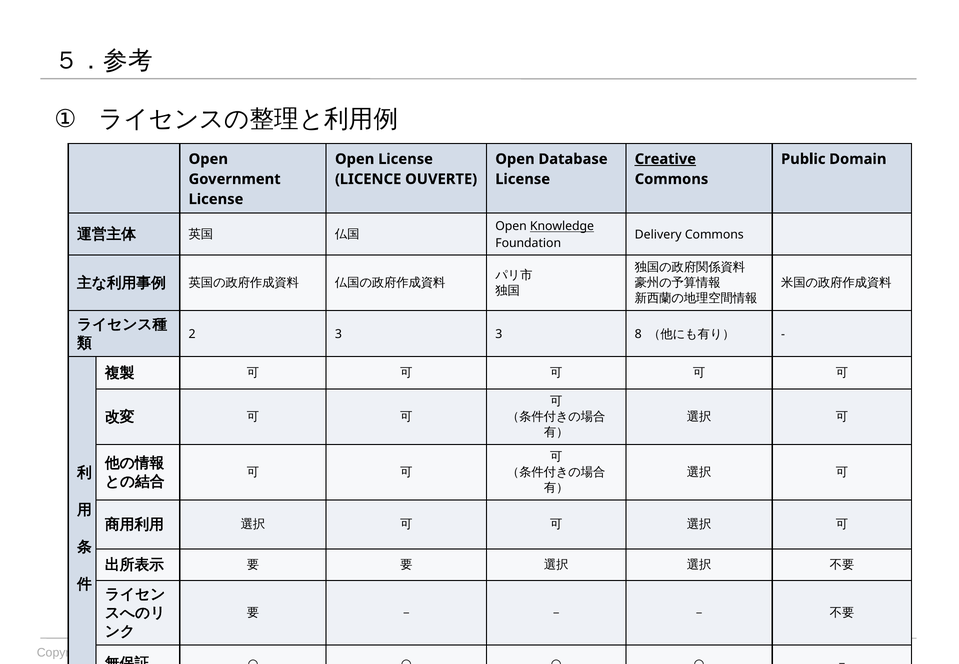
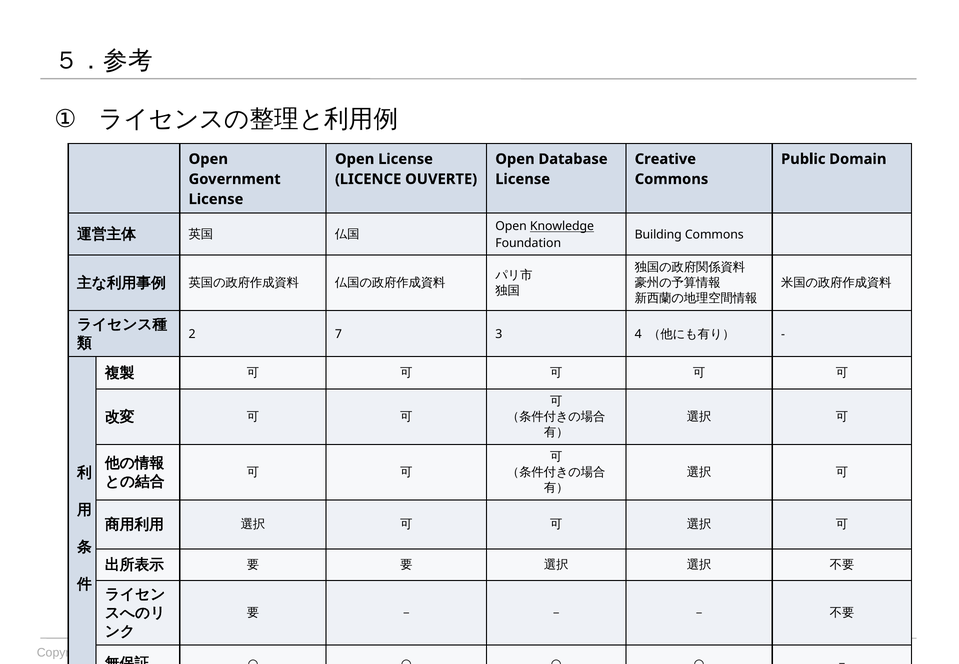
Creative underline: present -> none
Delivery: Delivery -> Building
2 3: 3 -> 7
8: 8 -> 4
